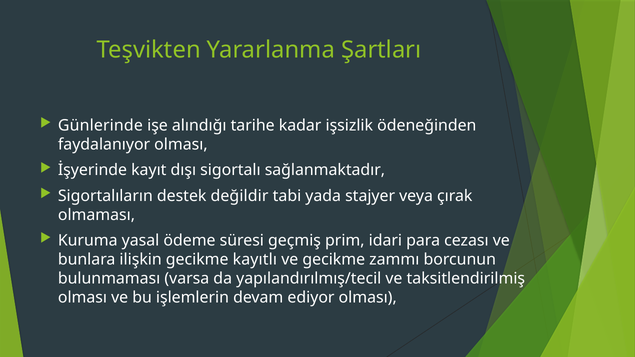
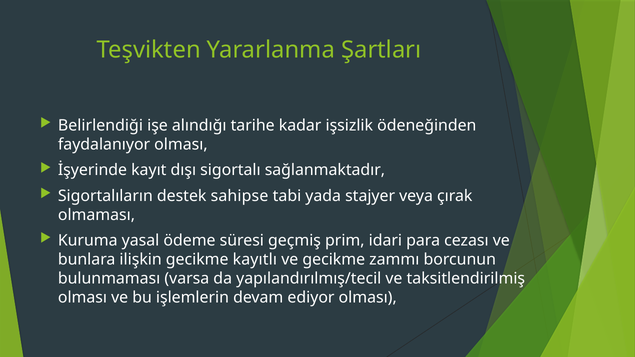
Günlerinde: Günlerinde -> Belirlendiği
değildir: değildir -> sahipse
